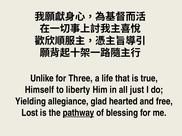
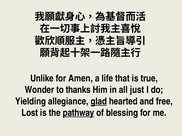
Three: Three -> Amen
Himself: Himself -> Wonder
liberty: liberty -> thanks
glad underline: none -> present
